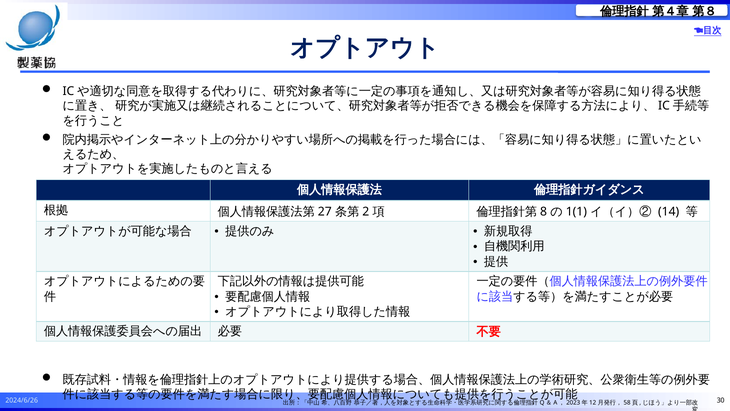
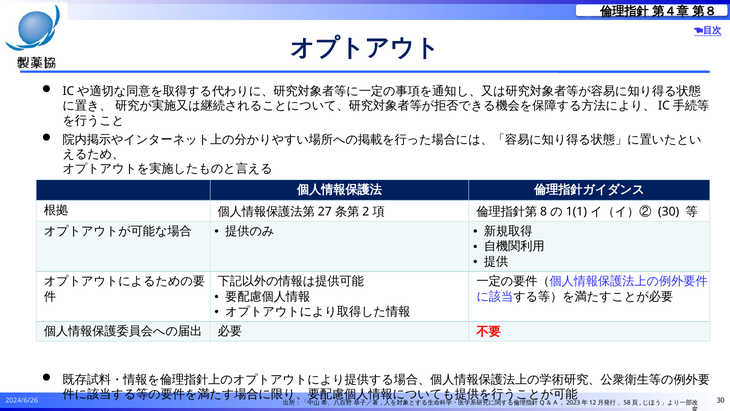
14 at (669, 211): 14 -> 30
